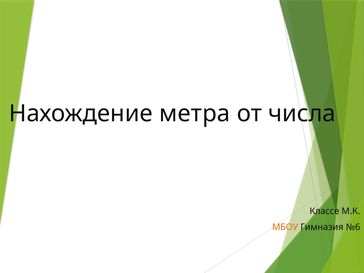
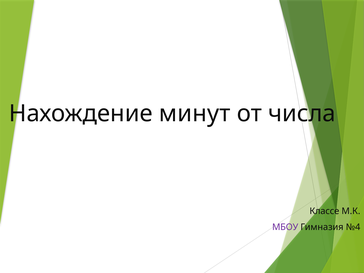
метра: метра -> минут
МБОУ colour: orange -> purple
№6: №6 -> №4
